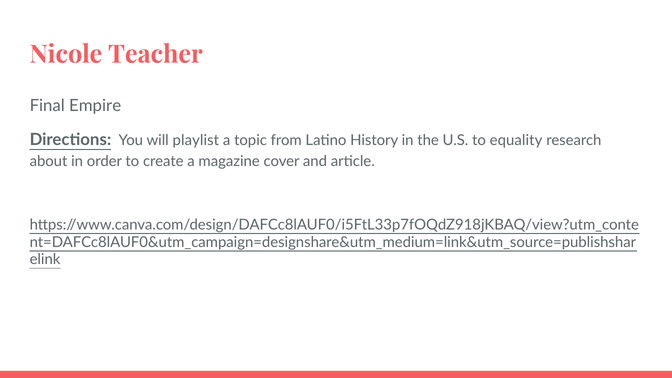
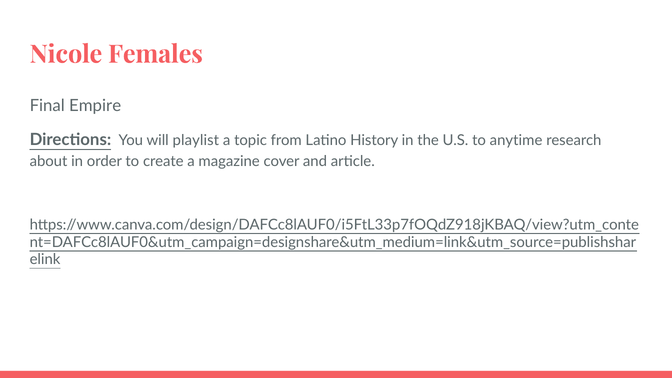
Teacher: Teacher -> Females
equality: equality -> anytime
